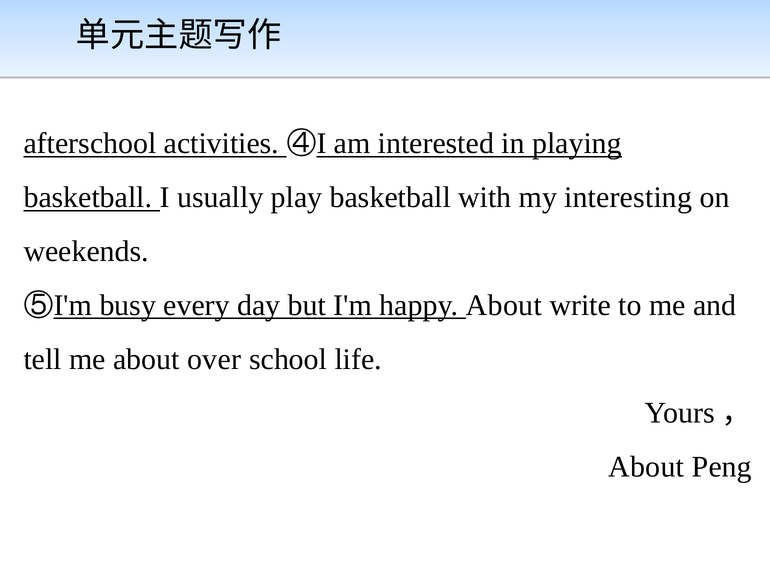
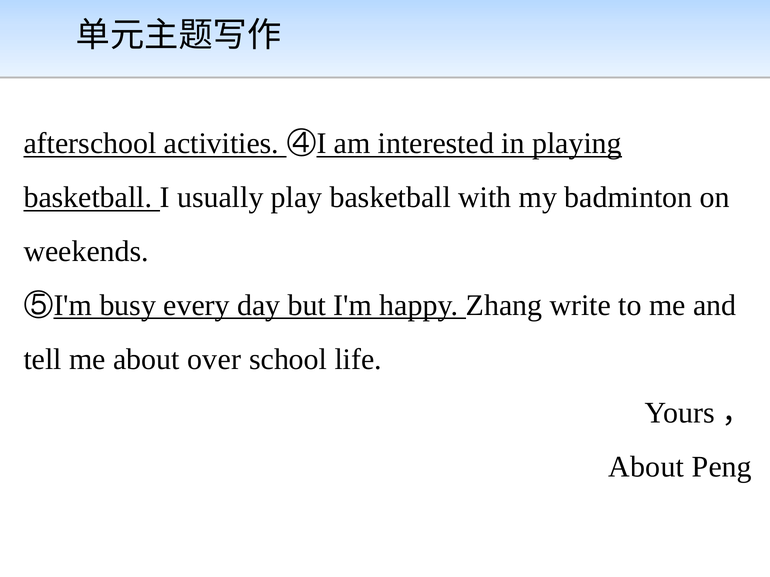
interesting: interesting -> badminton
happy About: About -> Zhang
